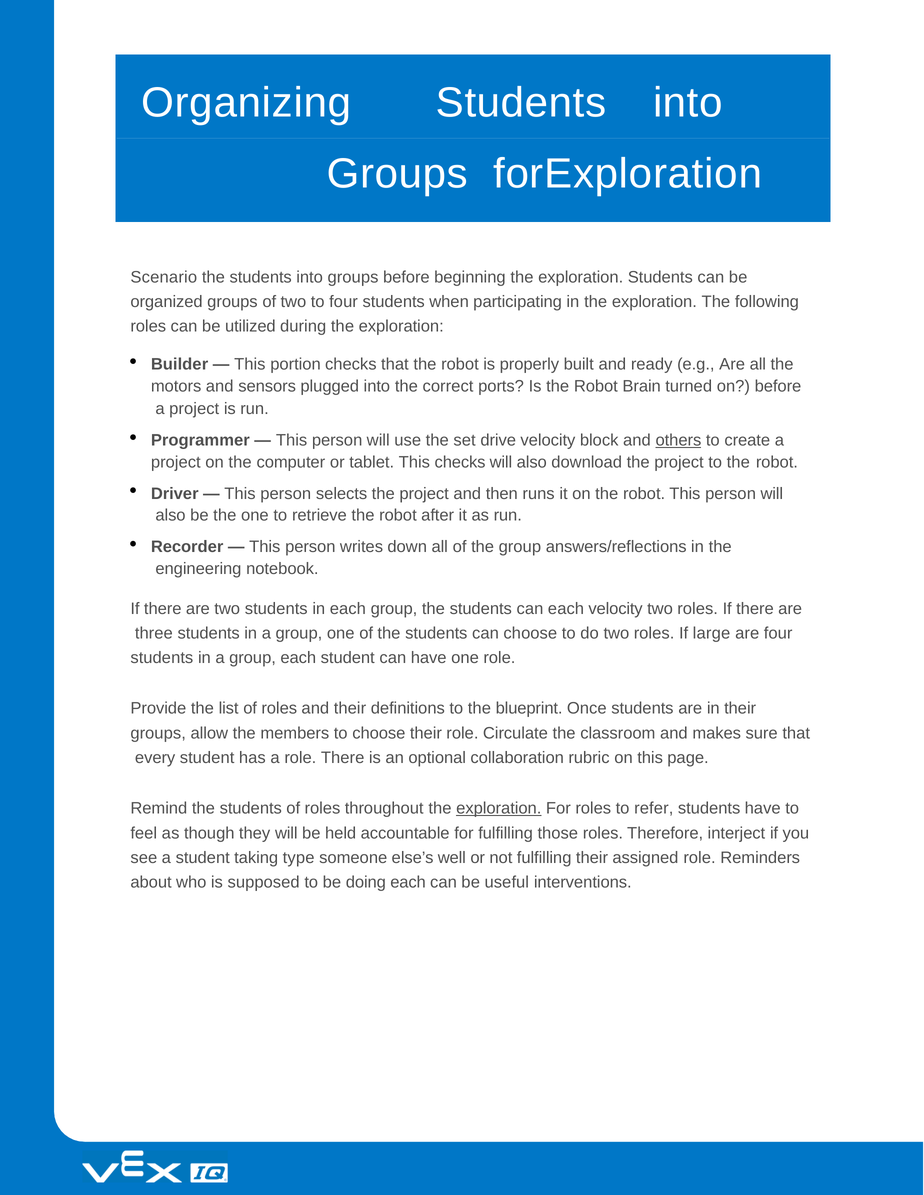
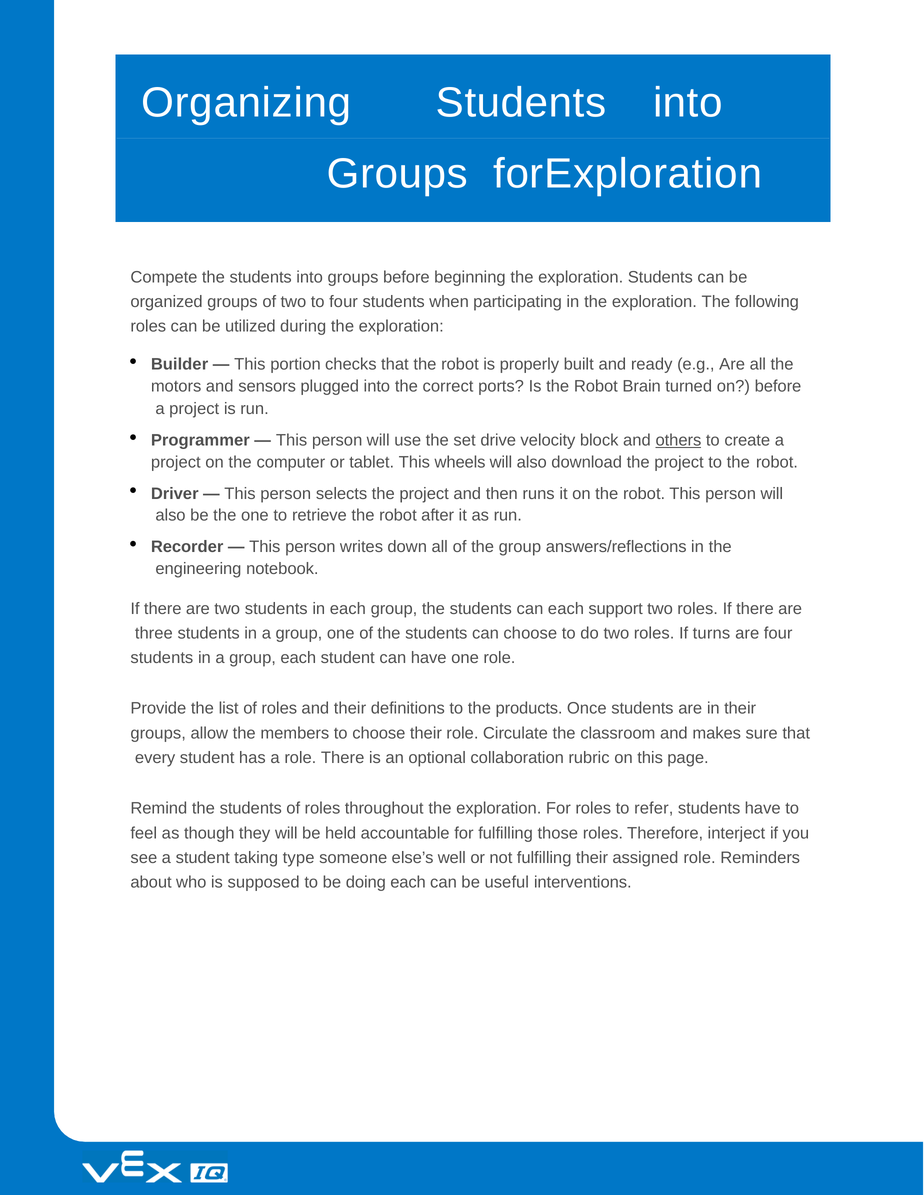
Scenario: Scenario -> Compete
This checks: checks -> wheels
each velocity: velocity -> support
large: large -> turns
blueprint: blueprint -> products
exploration at (499, 809) underline: present -> none
